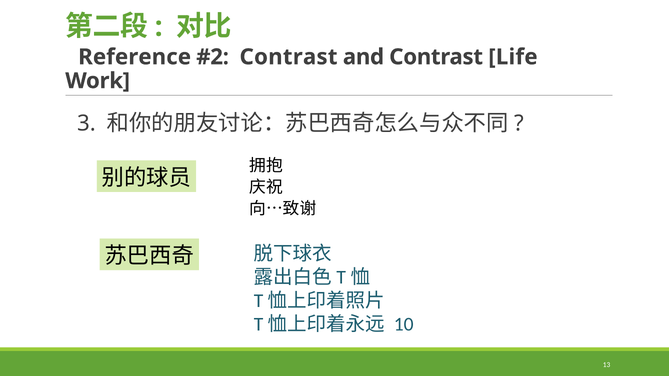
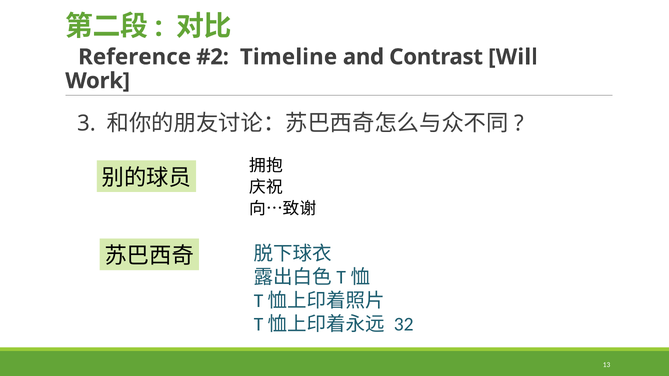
Contrast at (289, 57): Contrast -> Timeline
Life: Life -> Will
10: 10 -> 32
